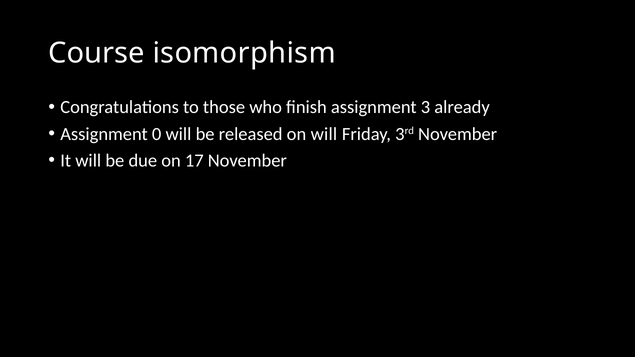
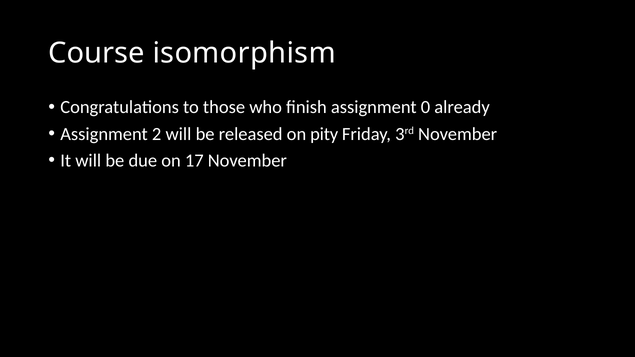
3: 3 -> 0
0: 0 -> 2
on will: will -> pity
